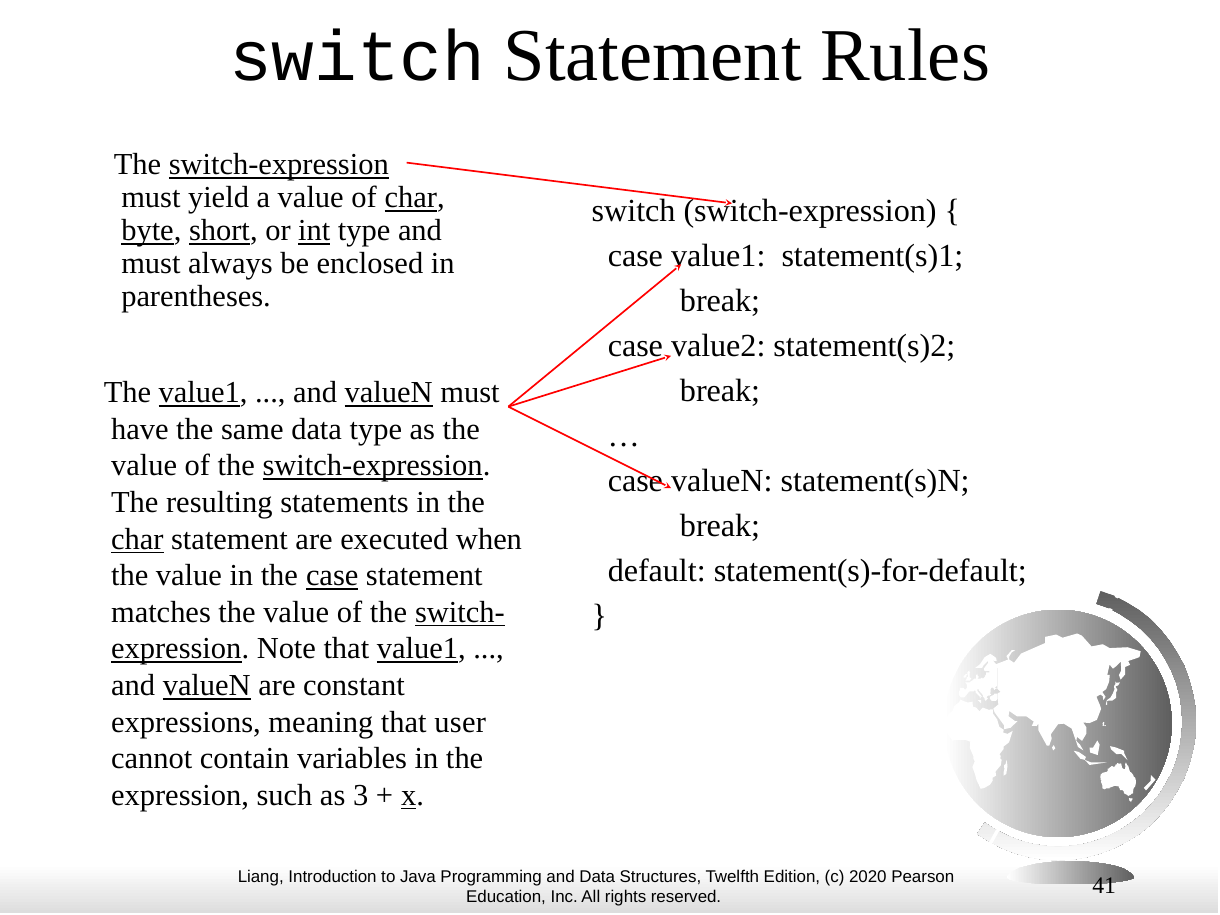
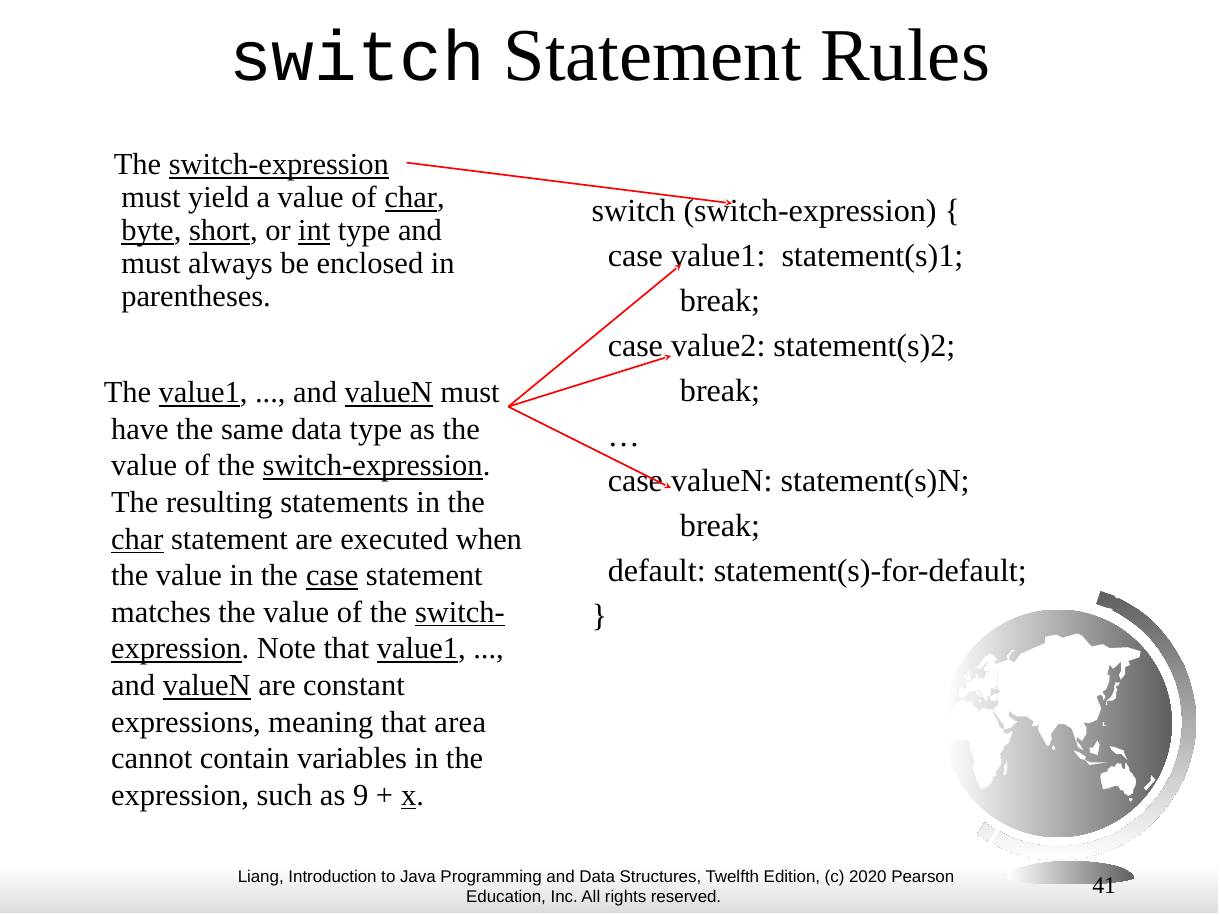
user: user -> area
3: 3 -> 9
